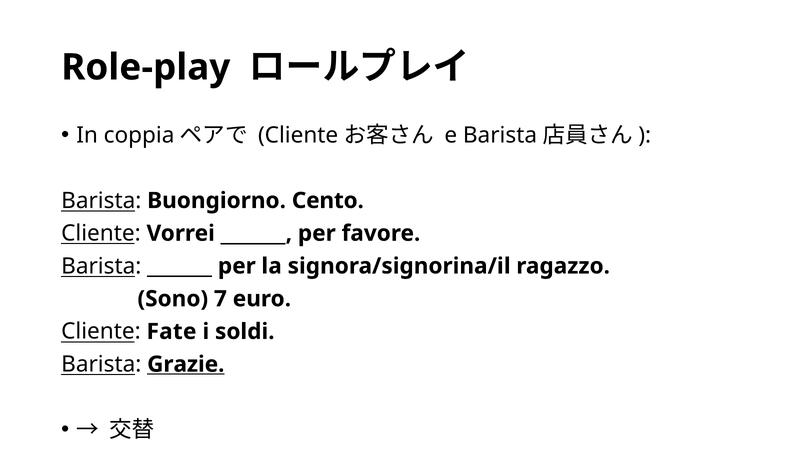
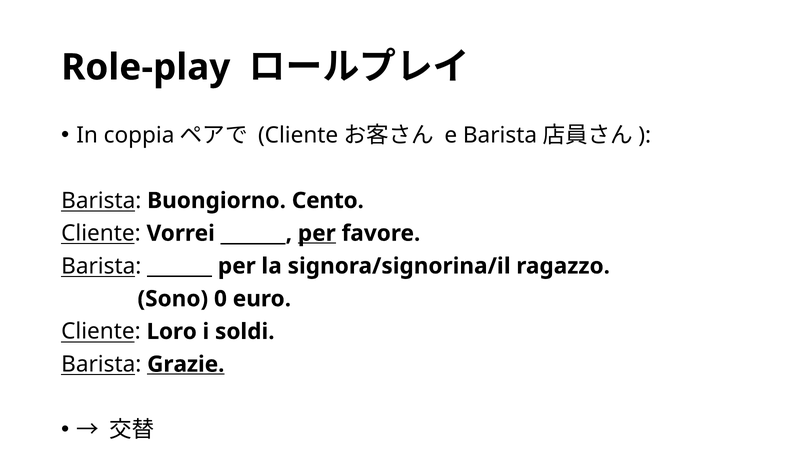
per at (317, 234) underline: none -> present
7: 7 -> 0
Fate: Fate -> Loro
